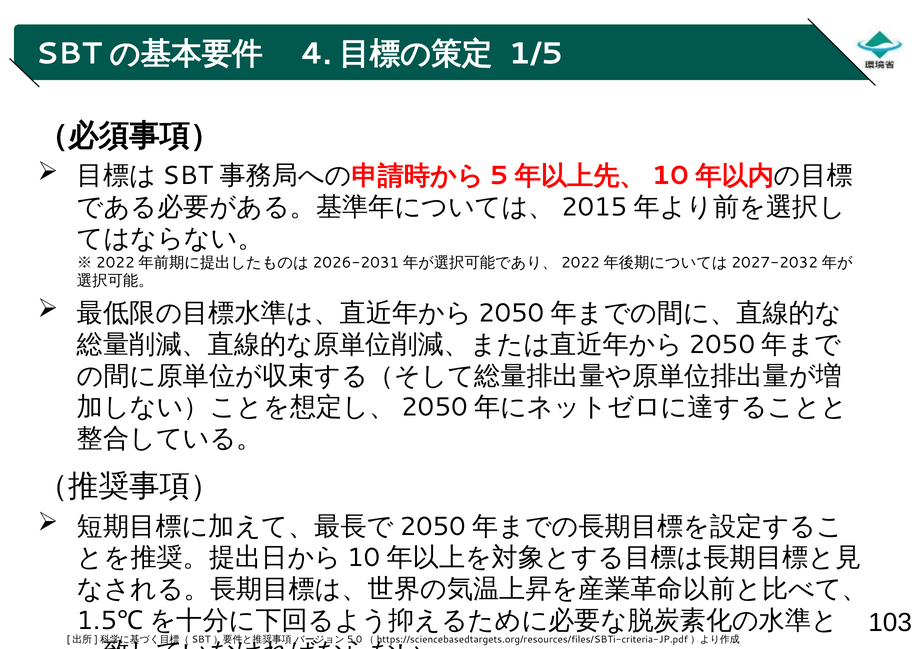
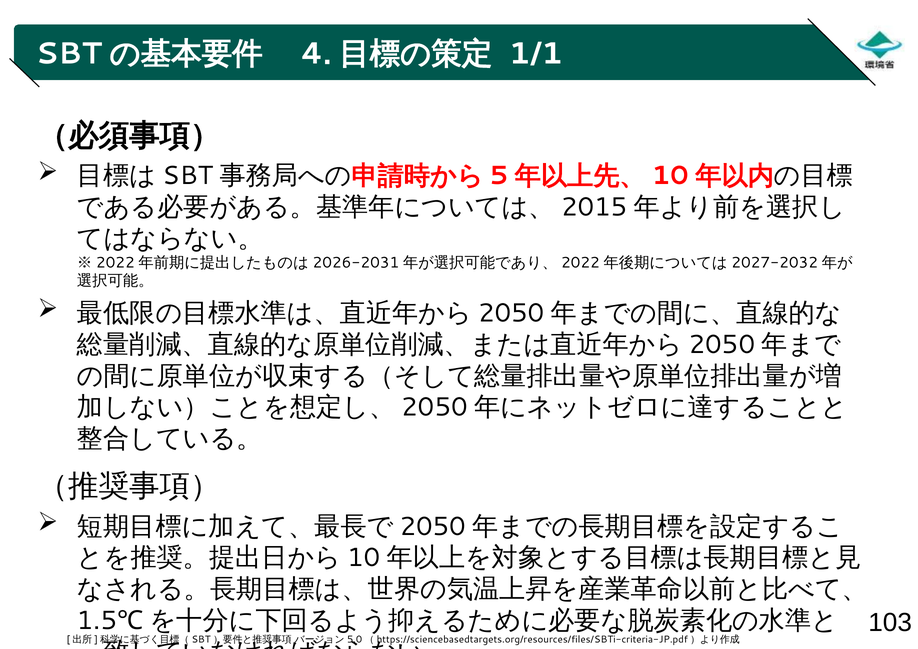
1/5: 1/5 -> 1/1
